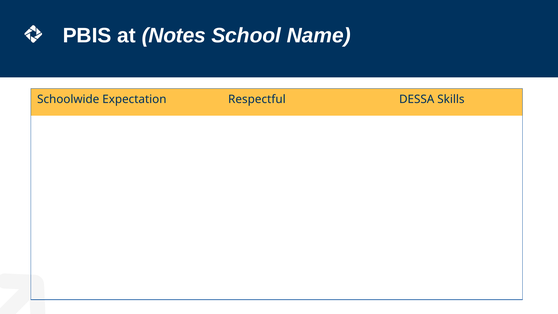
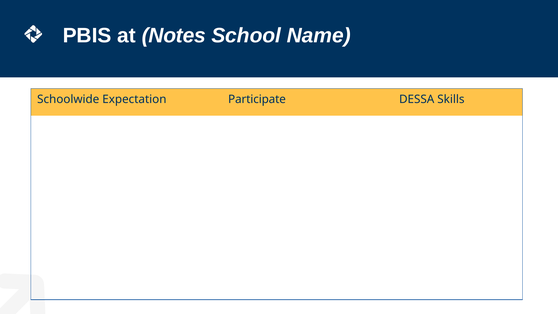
Respectful: Respectful -> Participate
